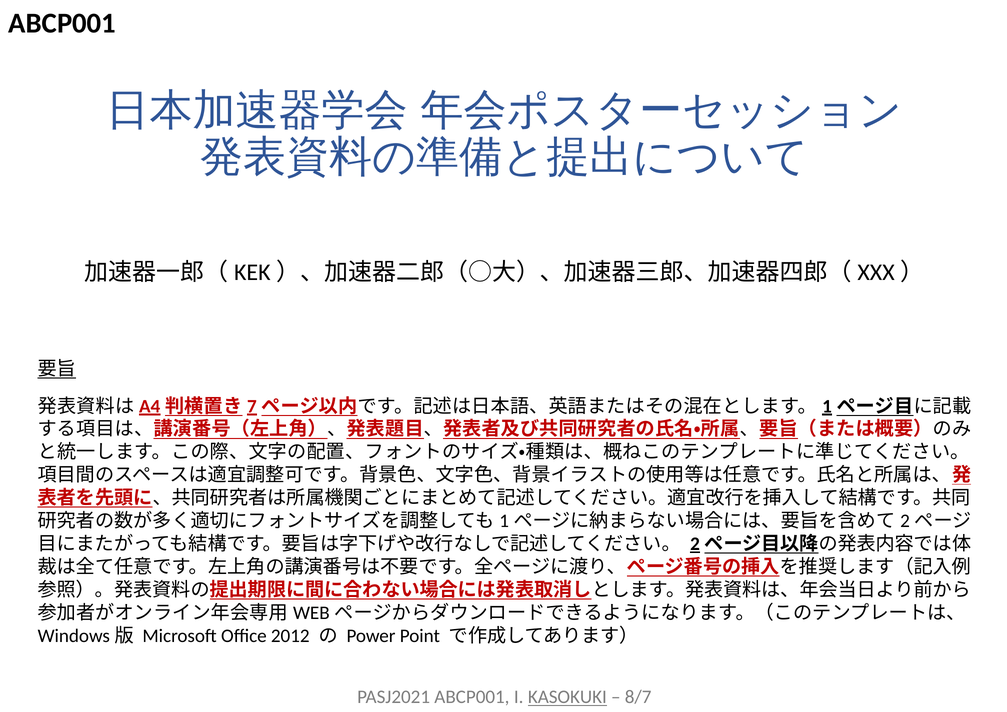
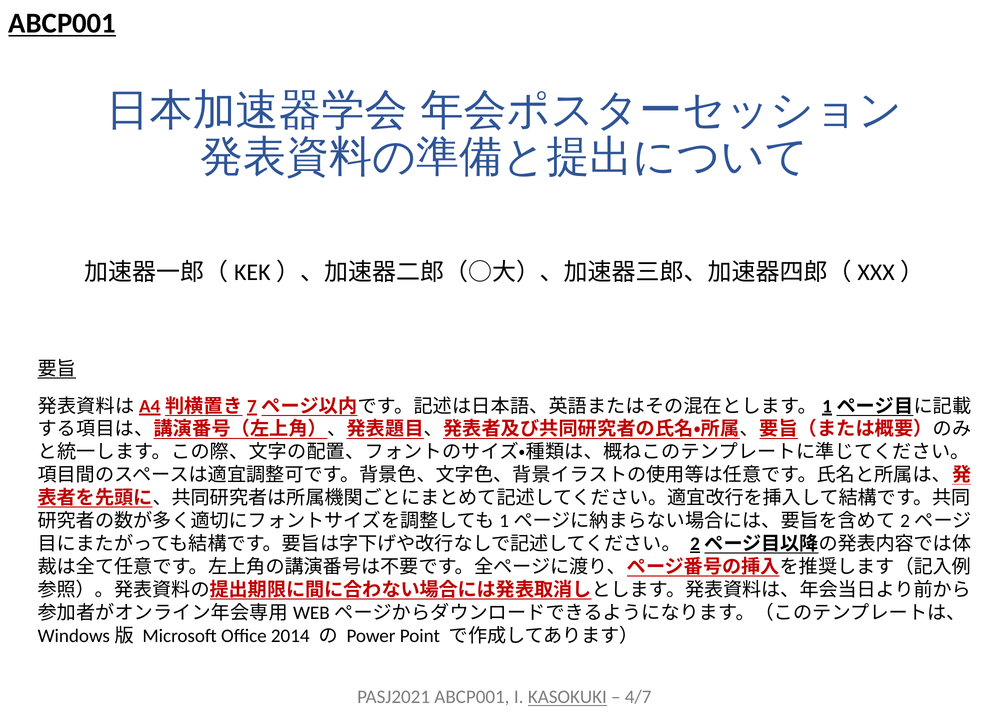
ABCP001 at (62, 23) underline: none -> present
2012: 2012 -> 2014
8/7: 8/7 -> 4/7
